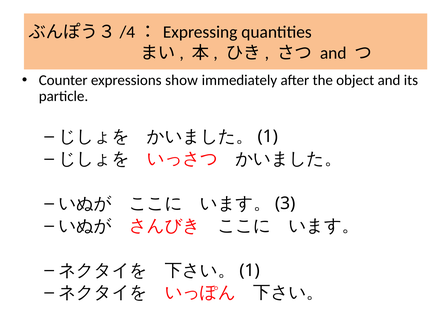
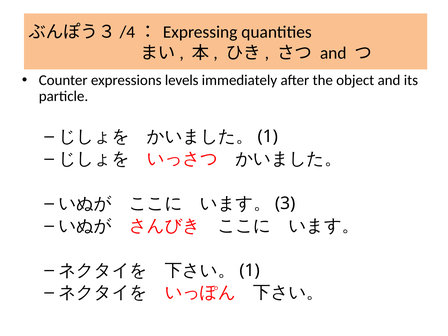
show: show -> levels
